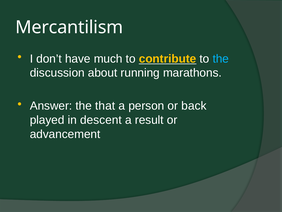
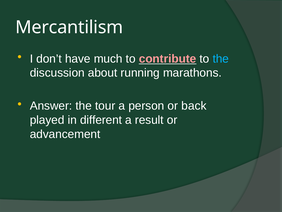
contribute colour: yellow -> pink
that: that -> tour
descent: descent -> different
